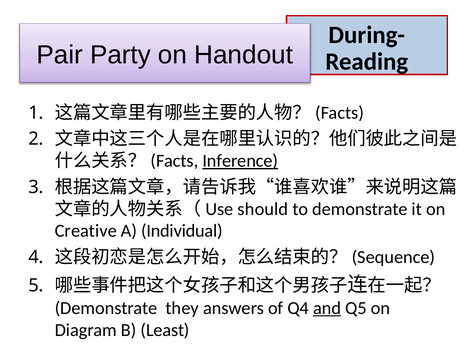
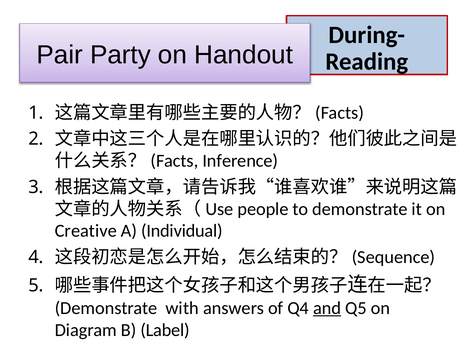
Inference underline: present -> none
should: should -> people
they: they -> with
Least: Least -> Label
